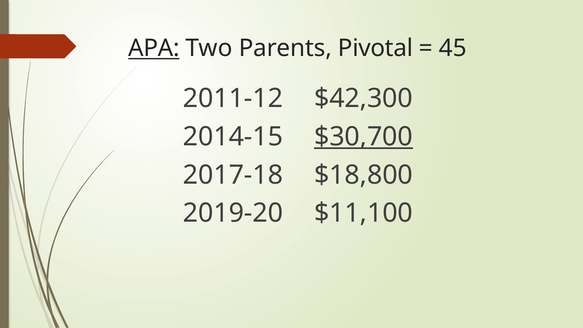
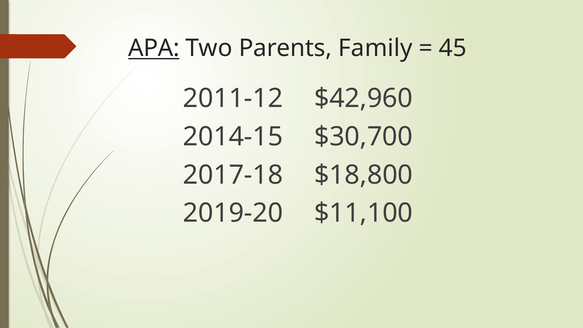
Pivotal: Pivotal -> Family
$42,300: $42,300 -> $42,960
$30,700 underline: present -> none
